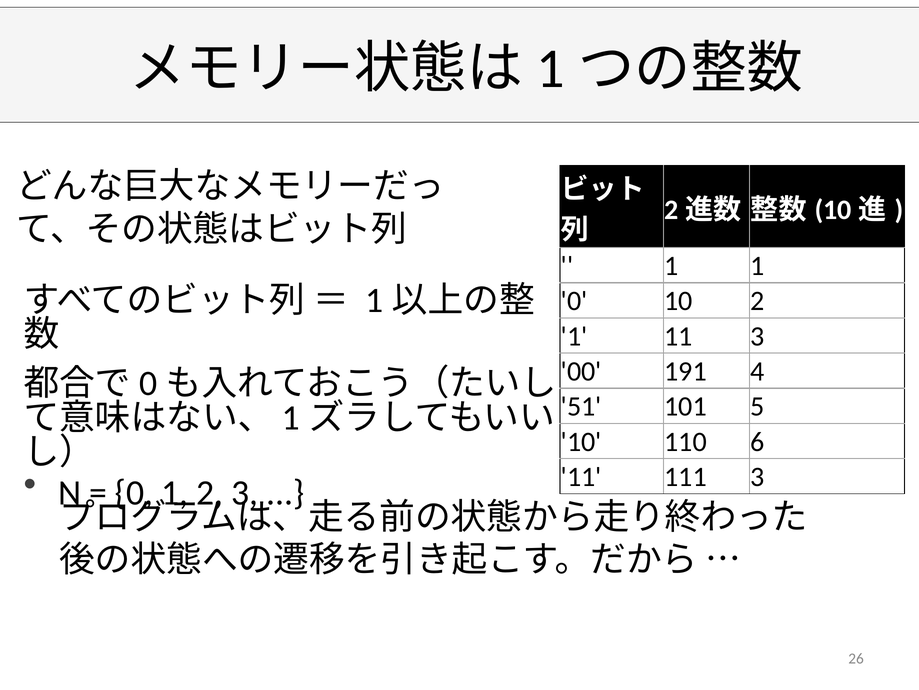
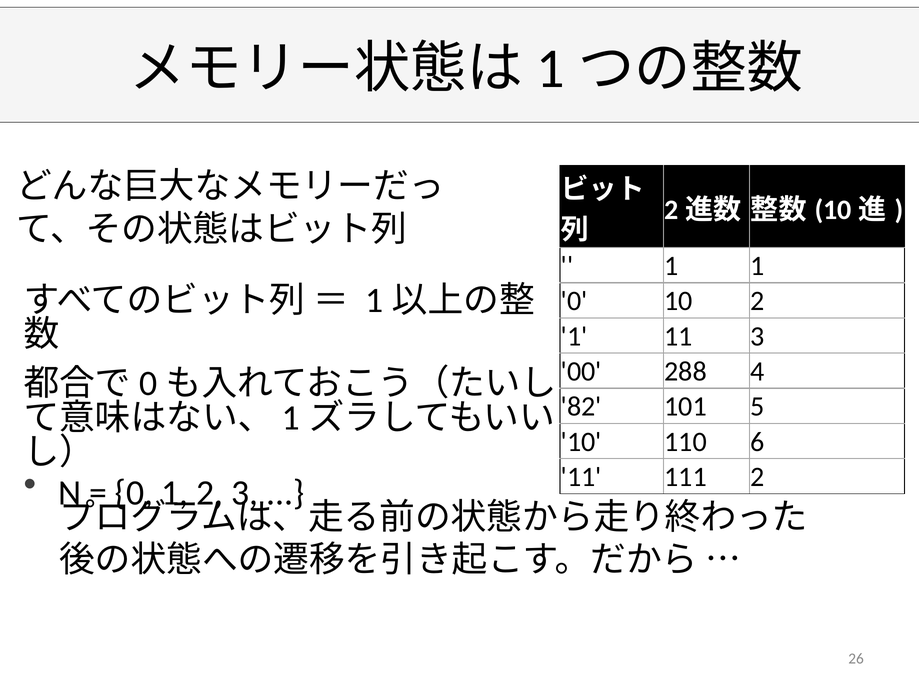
191: 191 -> 288
51: 51 -> 82
111 3: 3 -> 2
